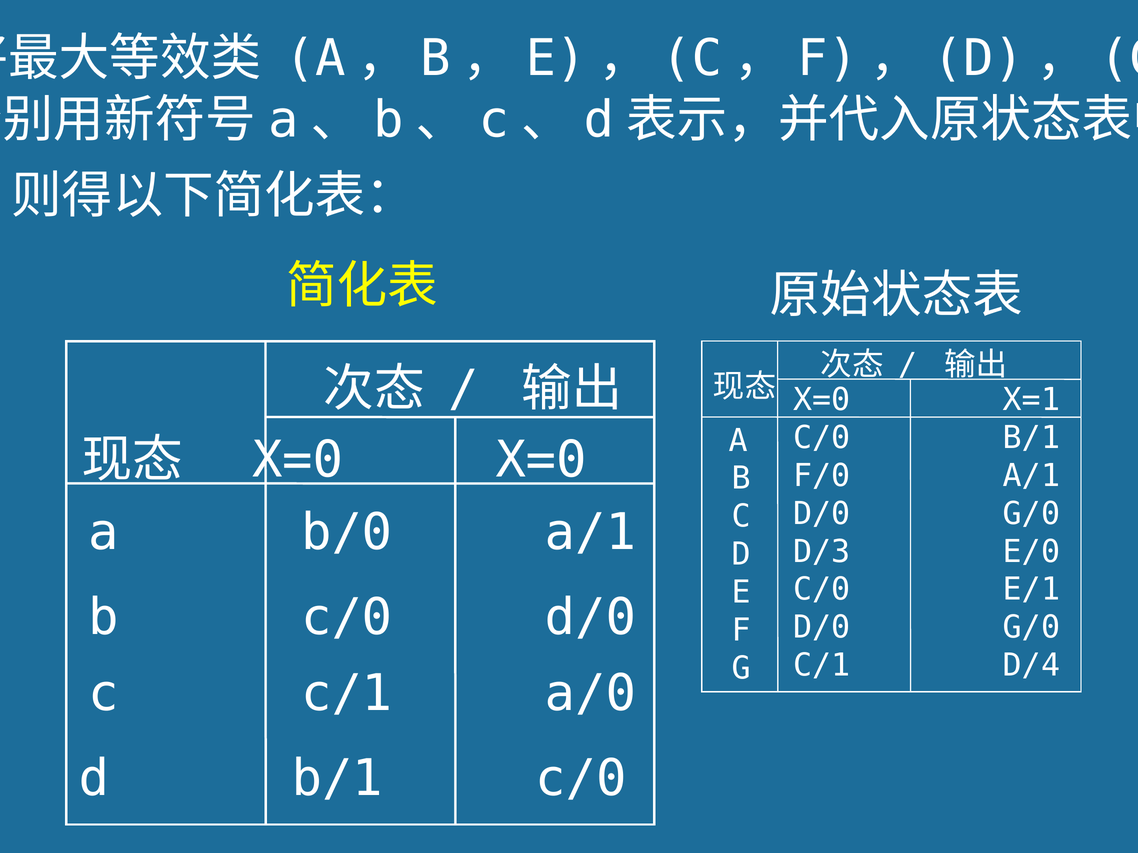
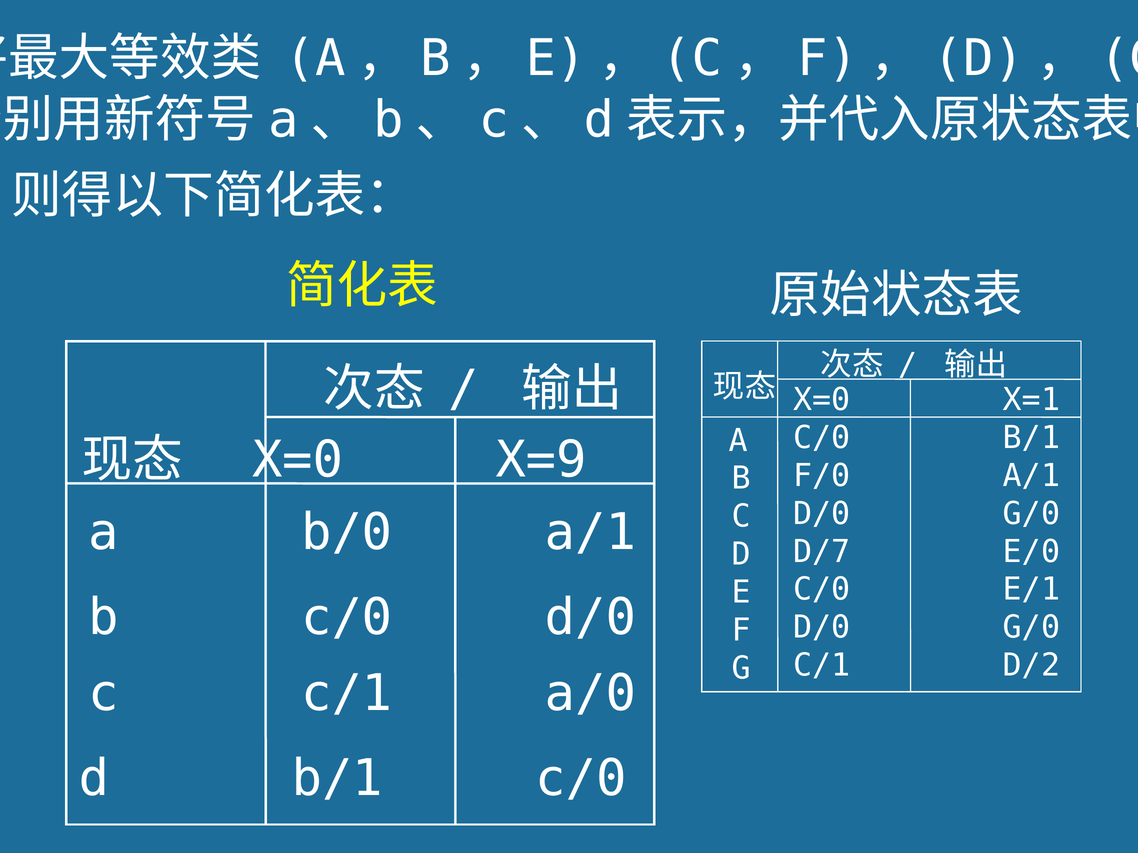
X=0 X=0: X=0 -> X=9
D/3: D/3 -> D/7
D/4: D/4 -> D/2
